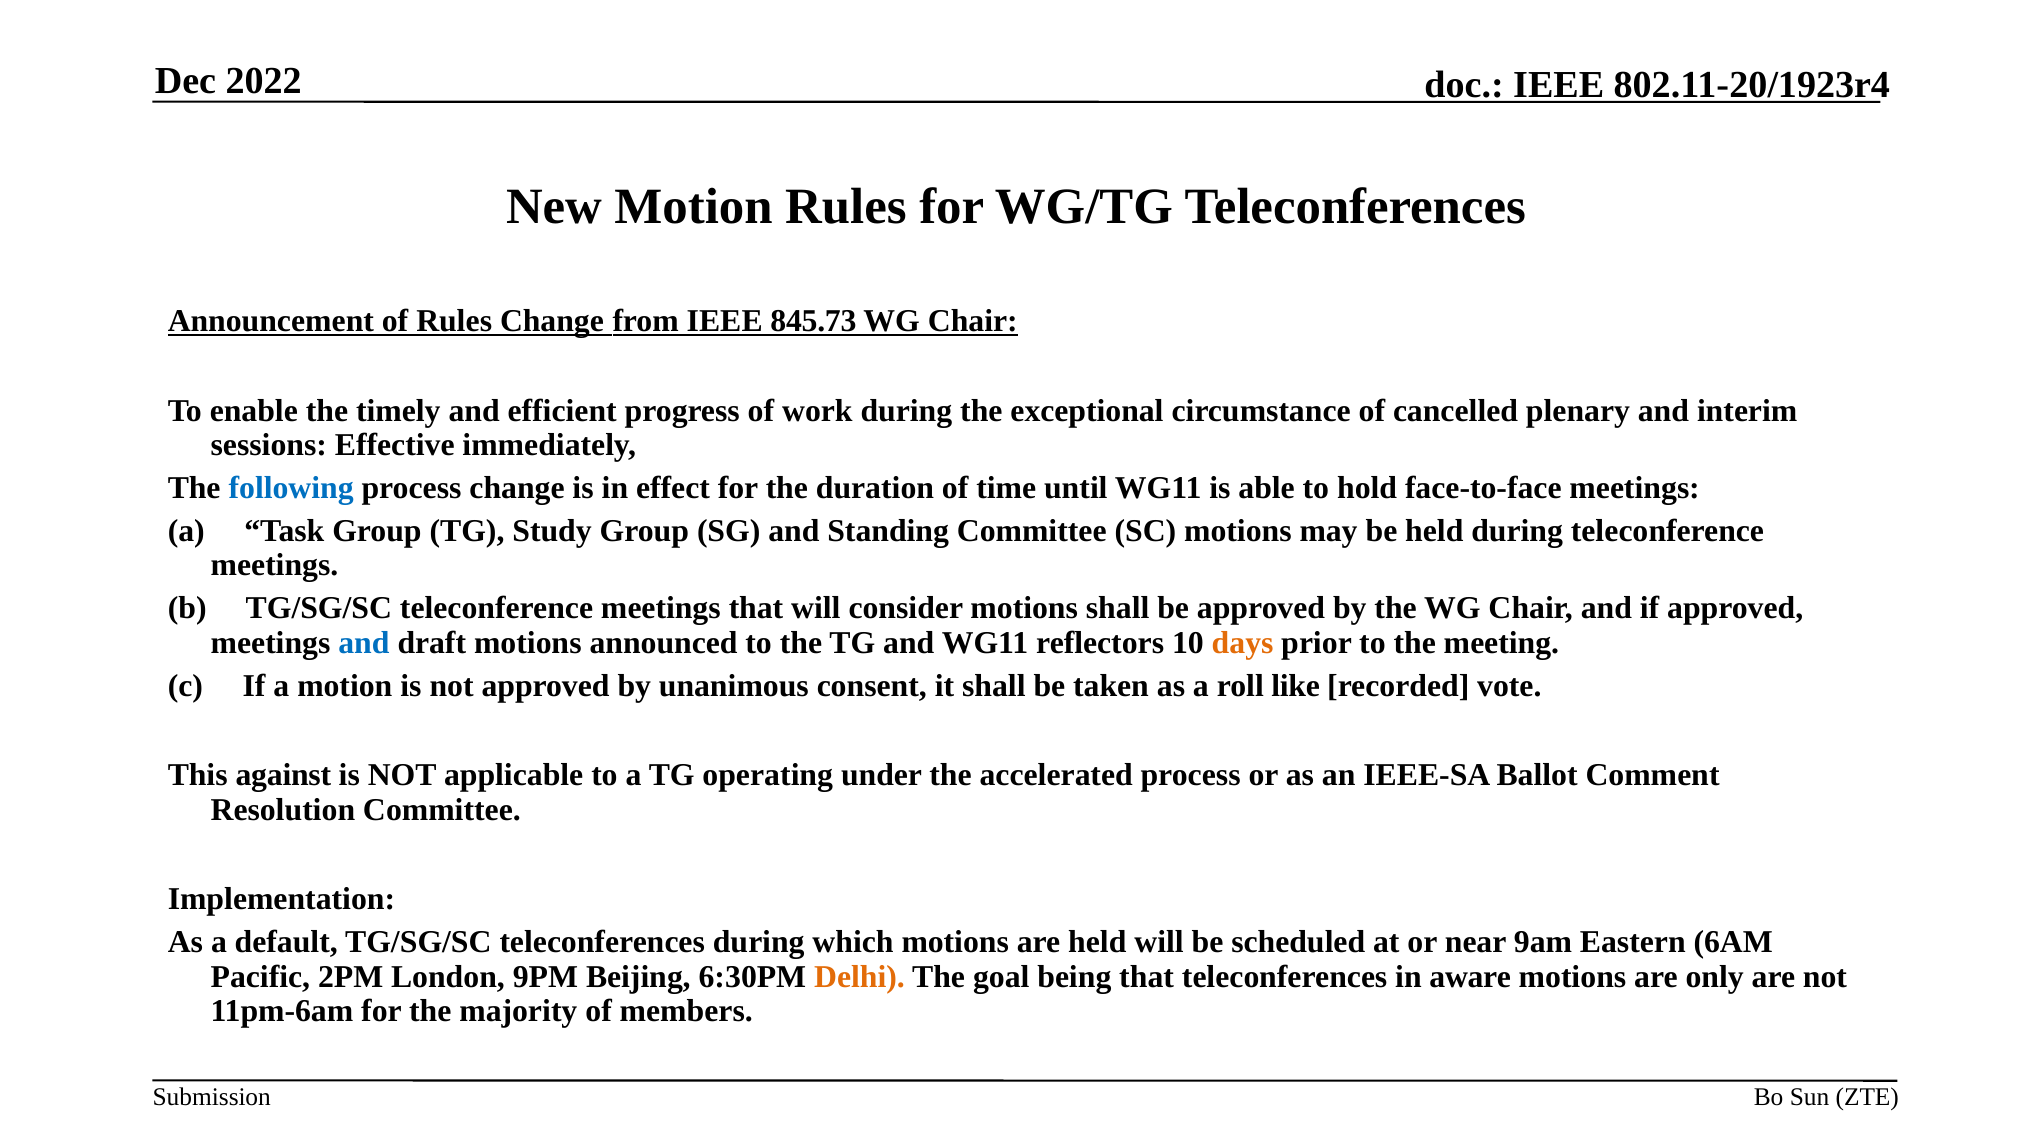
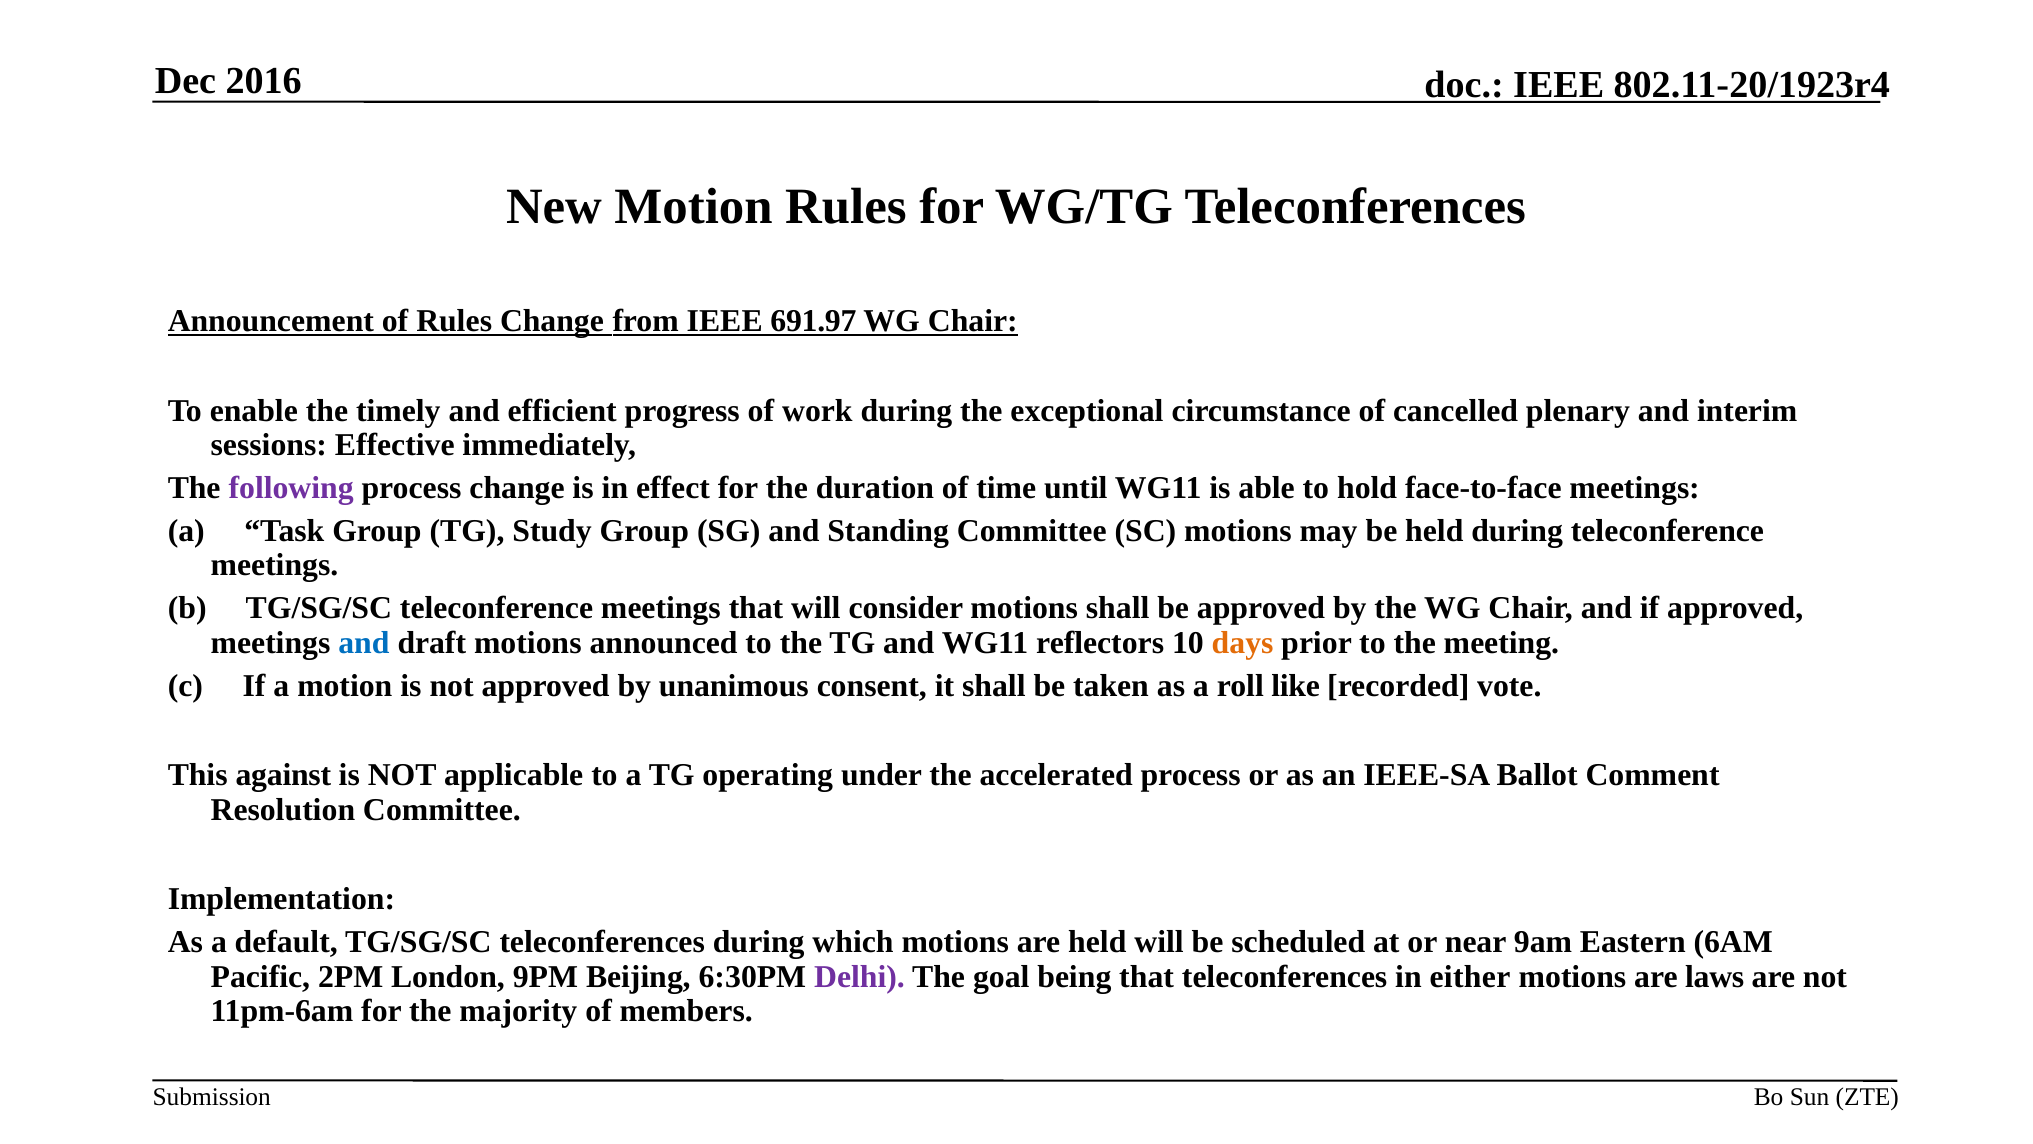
2022: 2022 -> 2016
845.73: 845.73 -> 691.97
following colour: blue -> purple
Delhi colour: orange -> purple
aware: aware -> either
only: only -> laws
